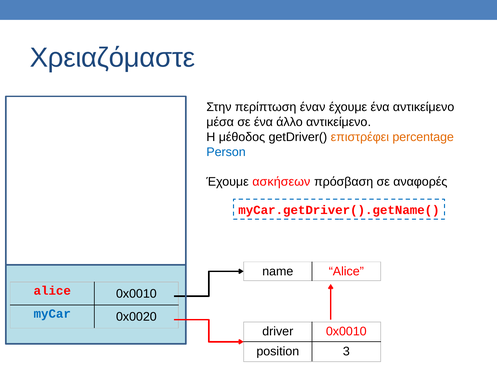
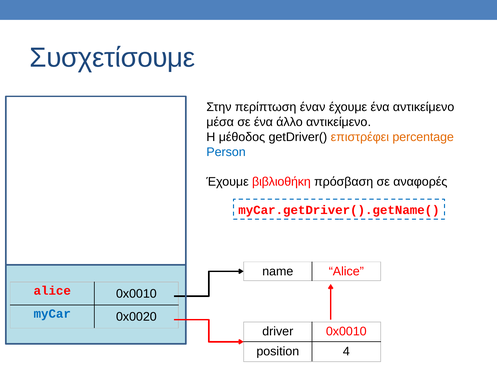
Χρειαζόμαστε: Χρειαζόμαστε -> Συσχετίσουμε
ασκήσεων: ασκήσεων -> βιβλιοθήκη
3: 3 -> 4
